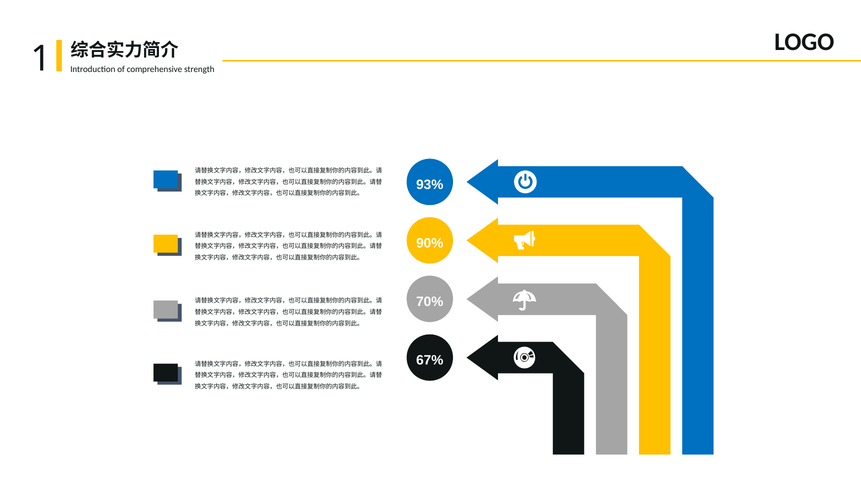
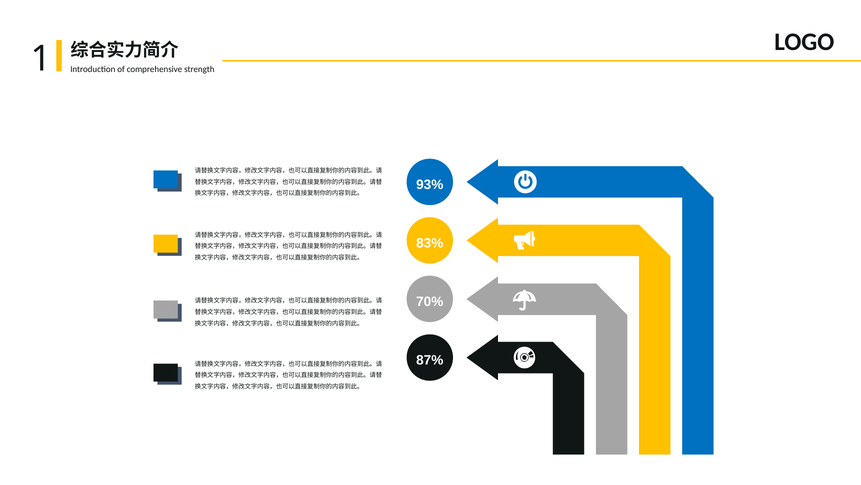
90%: 90% -> 83%
67%: 67% -> 87%
